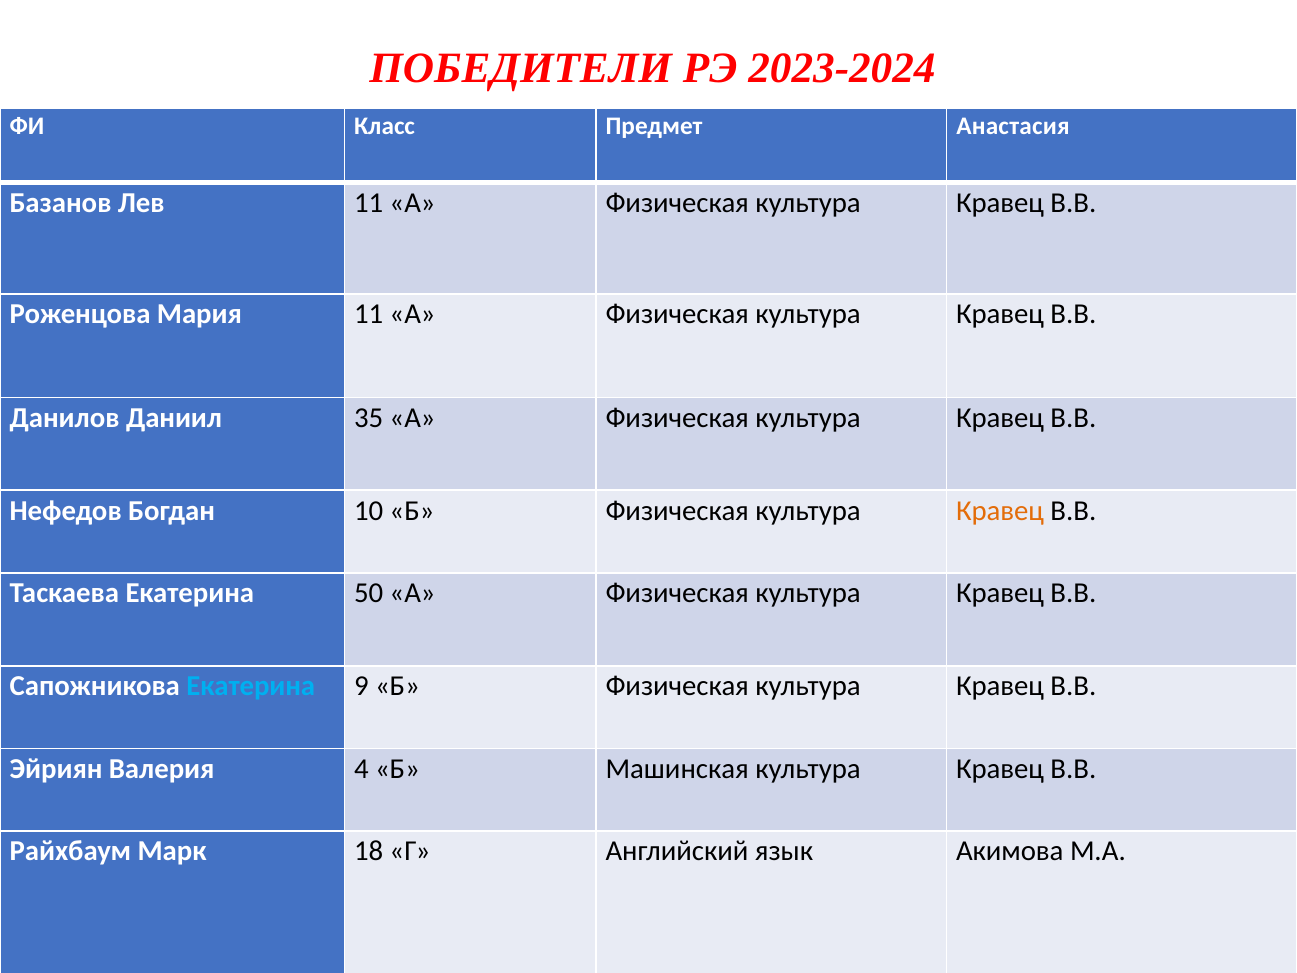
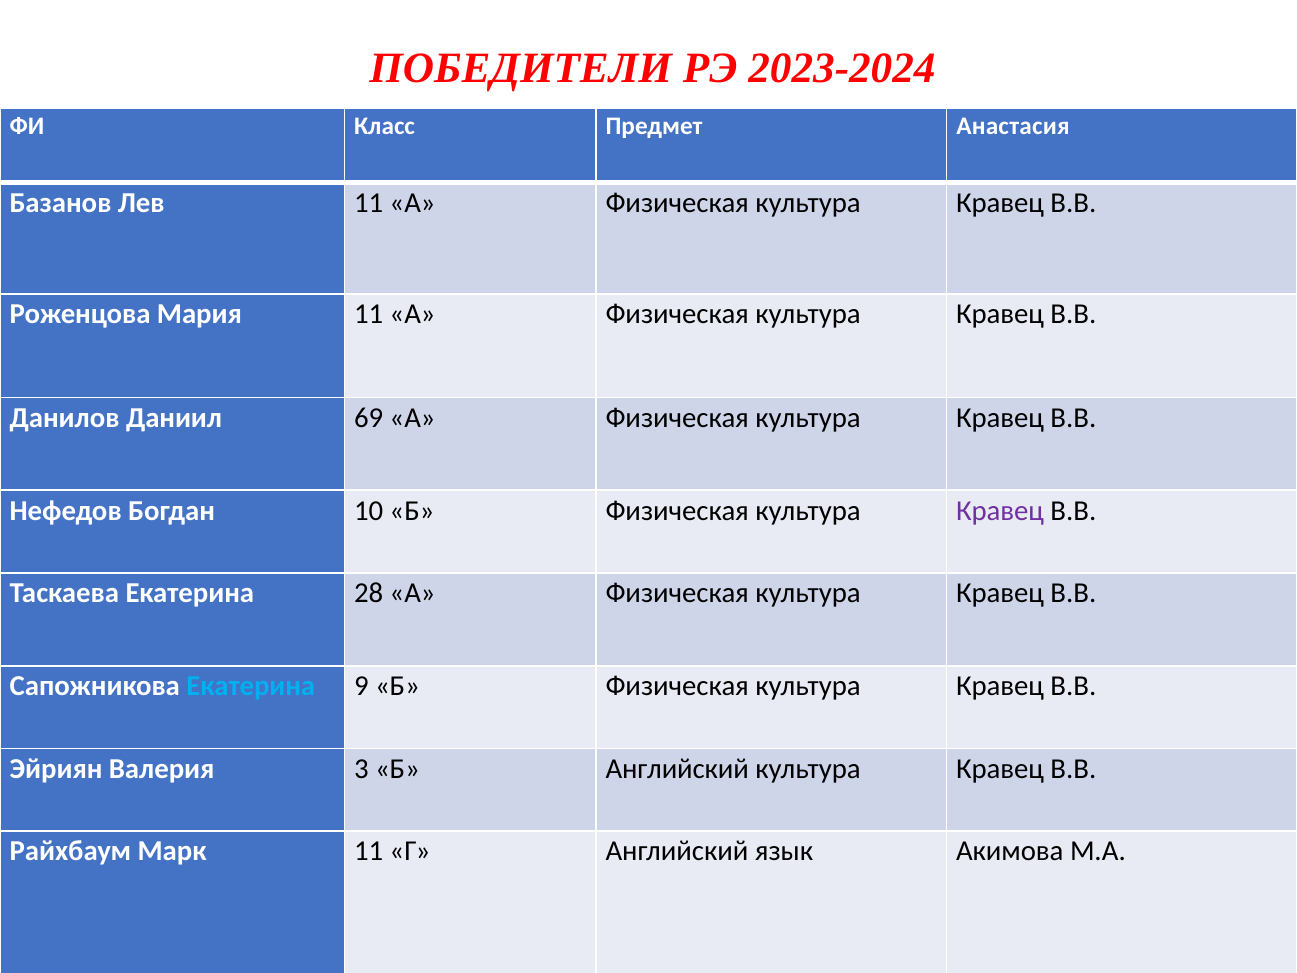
35: 35 -> 69
Кравец at (1000, 511) colour: orange -> purple
50: 50 -> 28
4: 4 -> 3
Б Машинская: Машинская -> Английский
Марк 18: 18 -> 11
